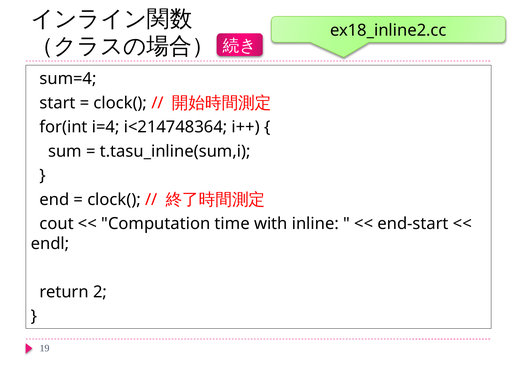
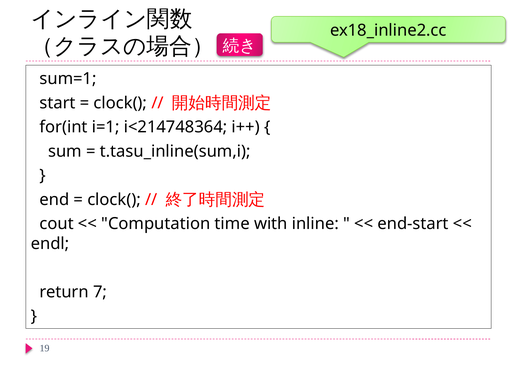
sum=4: sum=4 -> sum=1
i=4: i=4 -> i=1
2: 2 -> 7
